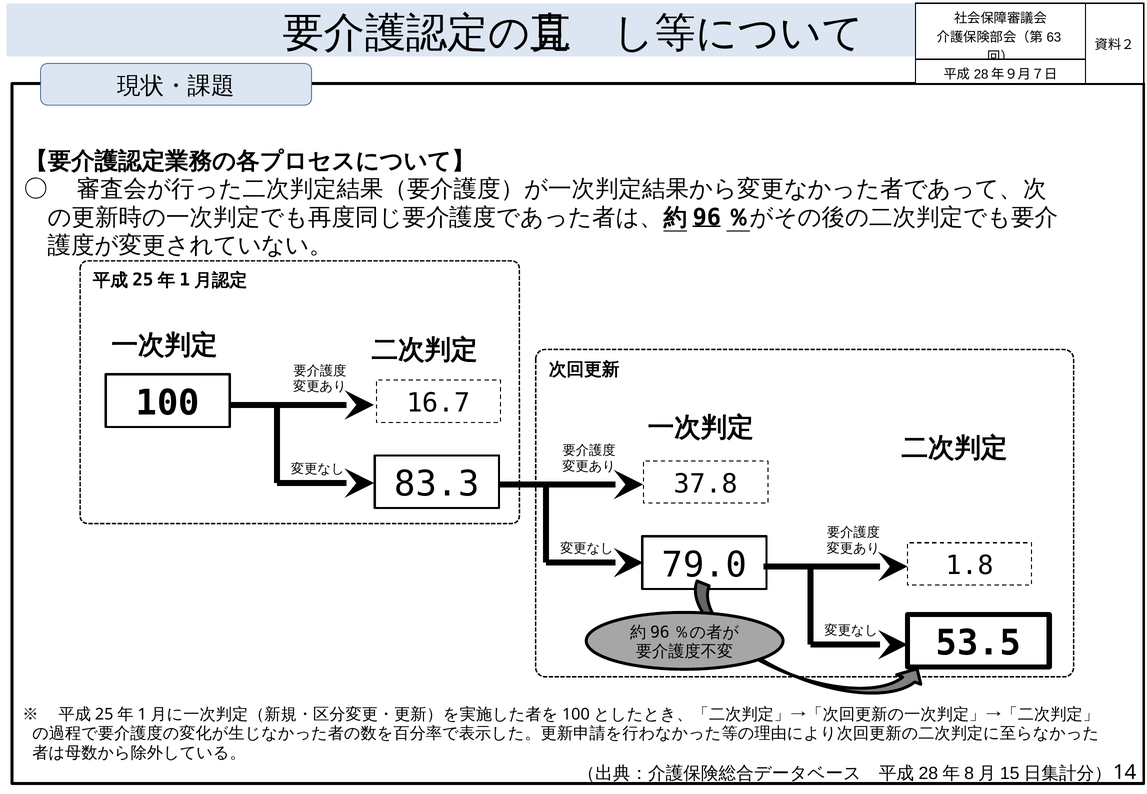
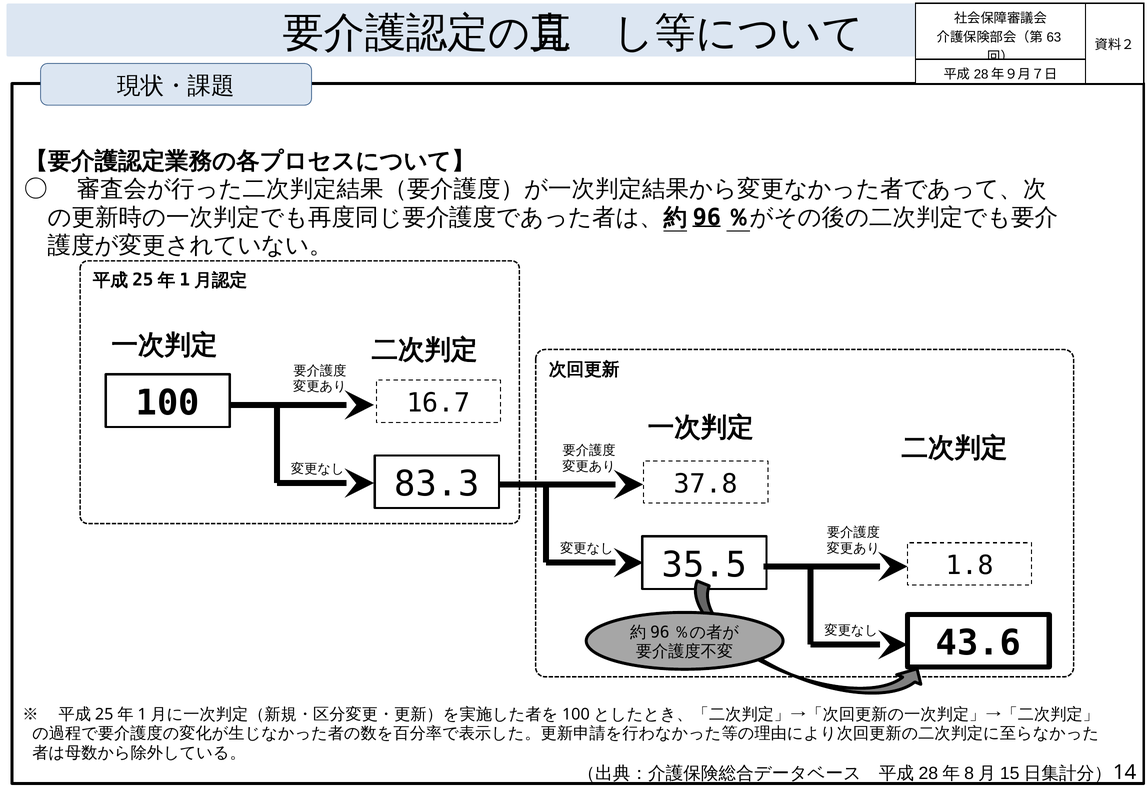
79.0: 79.0 -> 35.5
53.5: 53.5 -> 43.6
